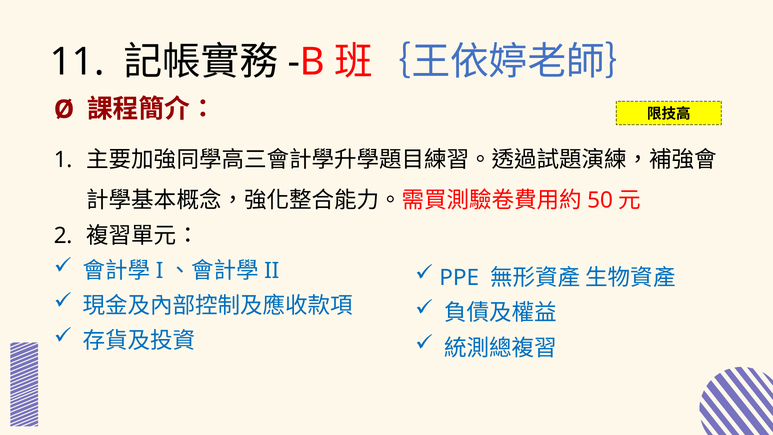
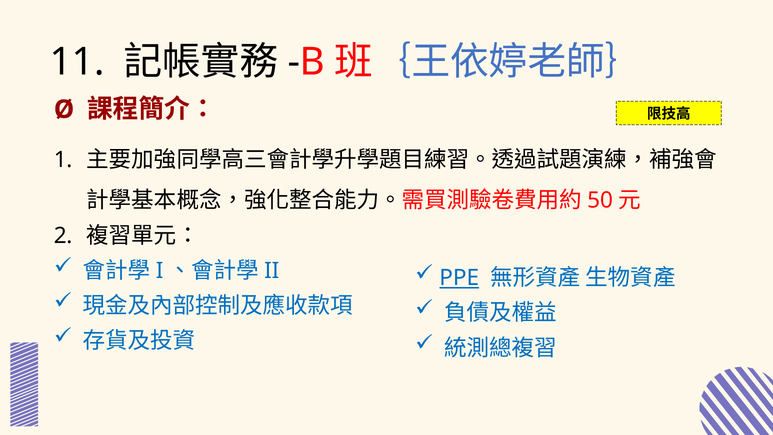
PPE underline: none -> present
